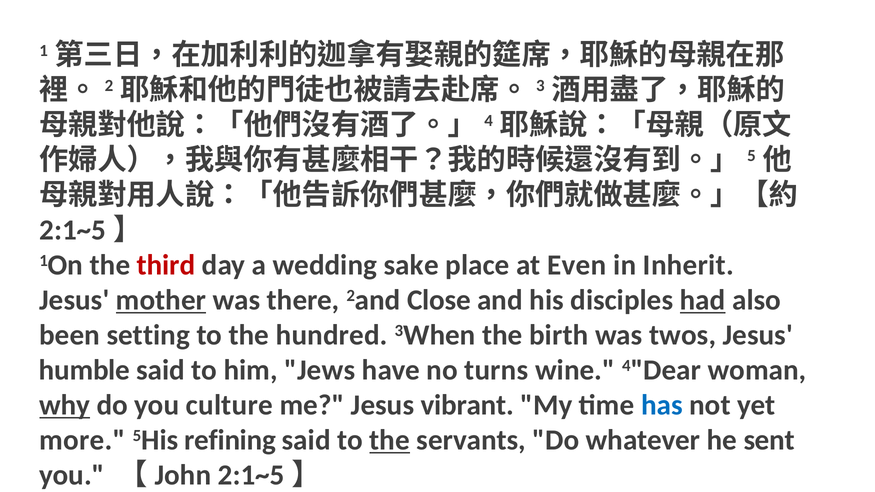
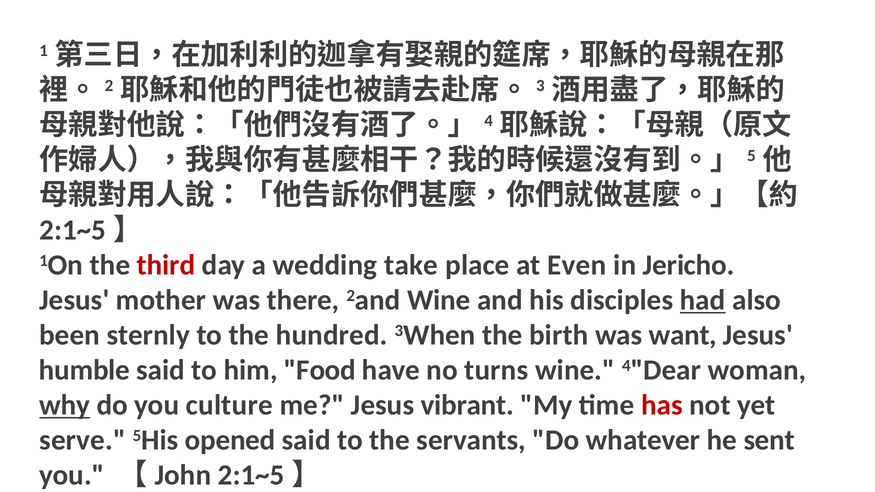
sake: sake -> take
Inherit: Inherit -> Jericho
mother underline: present -> none
2and Close: Close -> Wine
setting: setting -> sternly
twos: twos -> want
Jews: Jews -> Food
has colour: blue -> red
more: more -> serve
refining: refining -> opened
the at (390, 440) underline: present -> none
